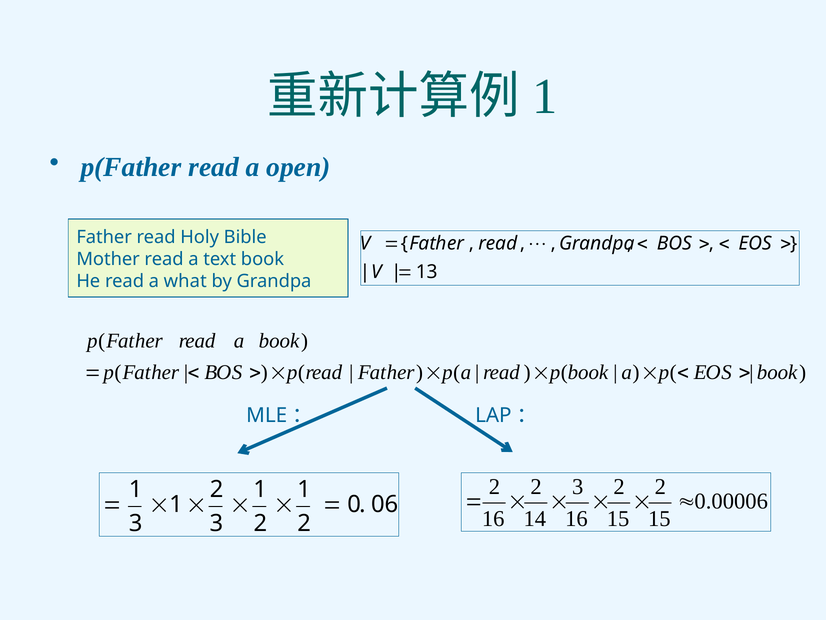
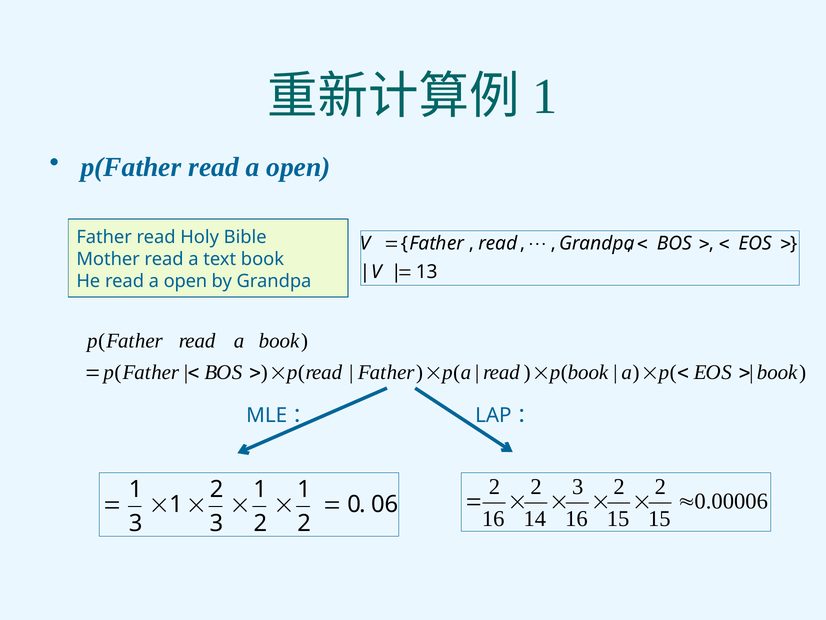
He read a what: what -> open
